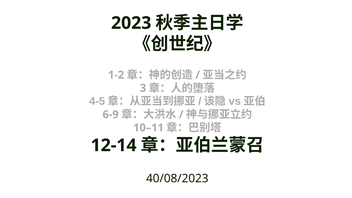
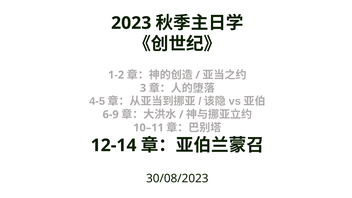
40/08/2023: 40/08/2023 -> 30/08/2023
